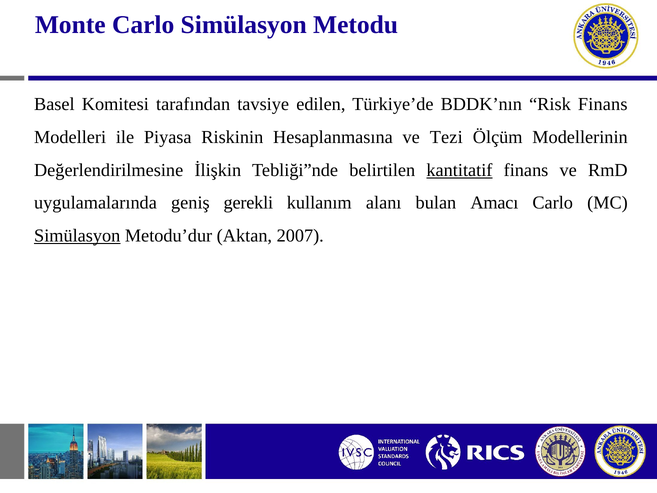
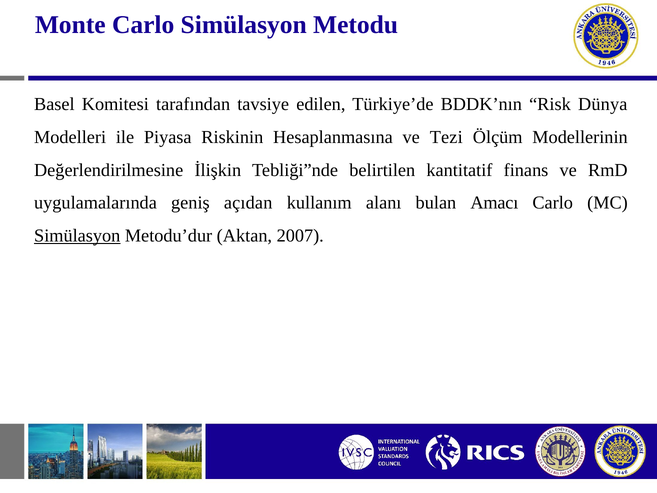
Risk Finans: Finans -> Dünya
kantitatif underline: present -> none
gerekli: gerekli -> açıdan
